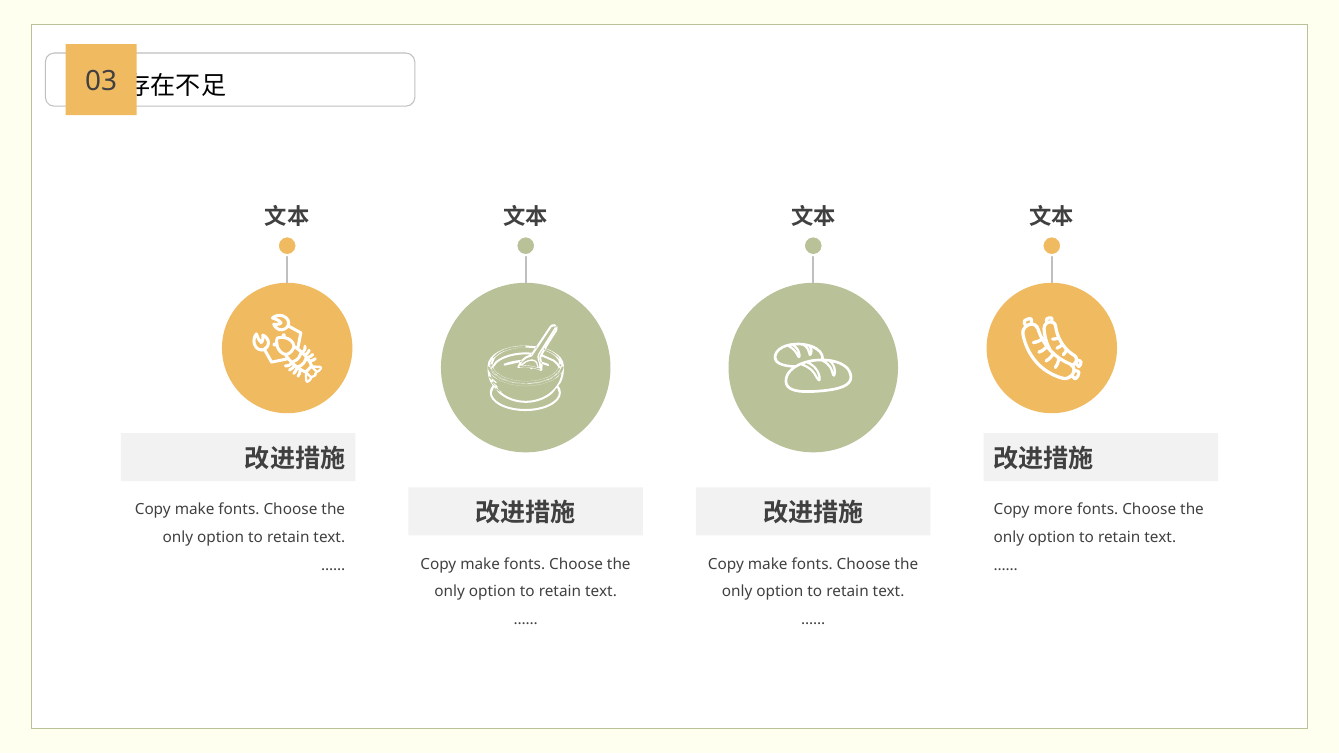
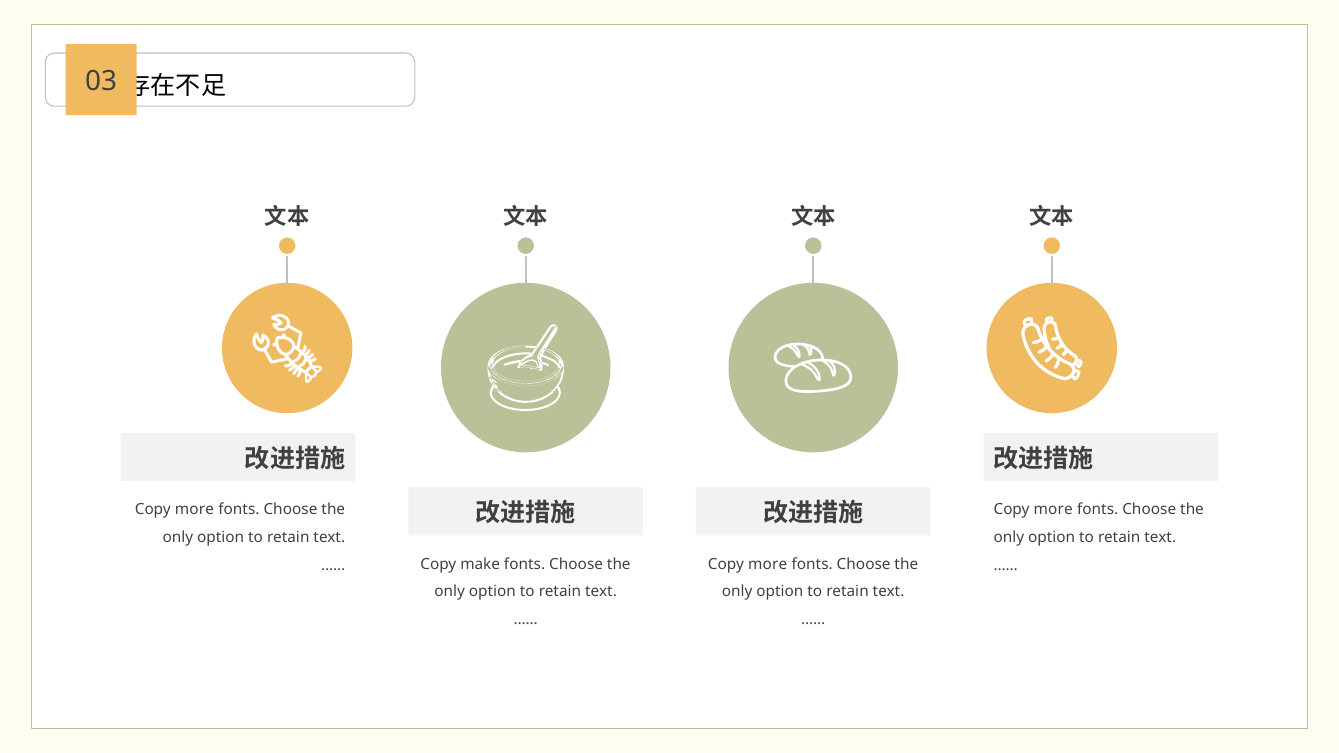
make at (195, 510): make -> more
make at (768, 564): make -> more
